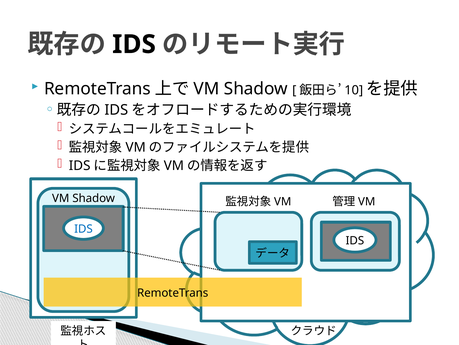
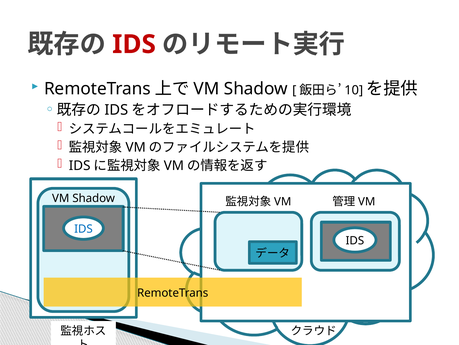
IDS at (134, 44) colour: black -> red
